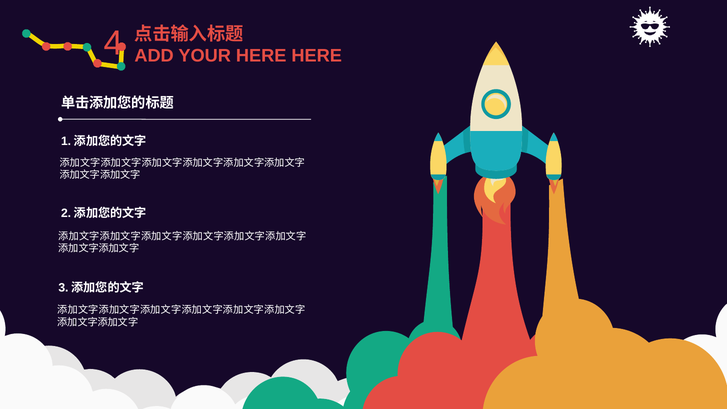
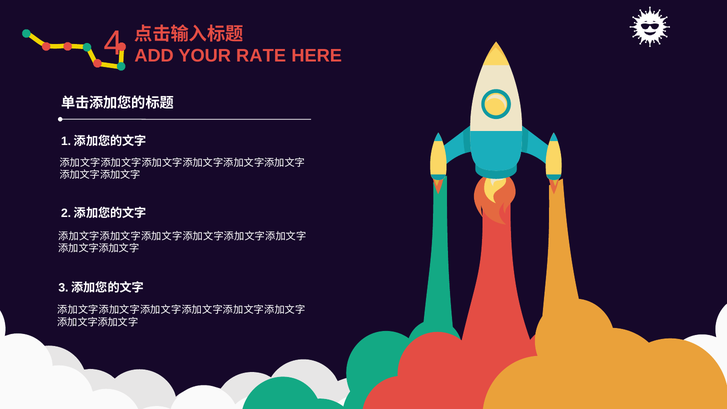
YOUR HERE: HERE -> RATE
